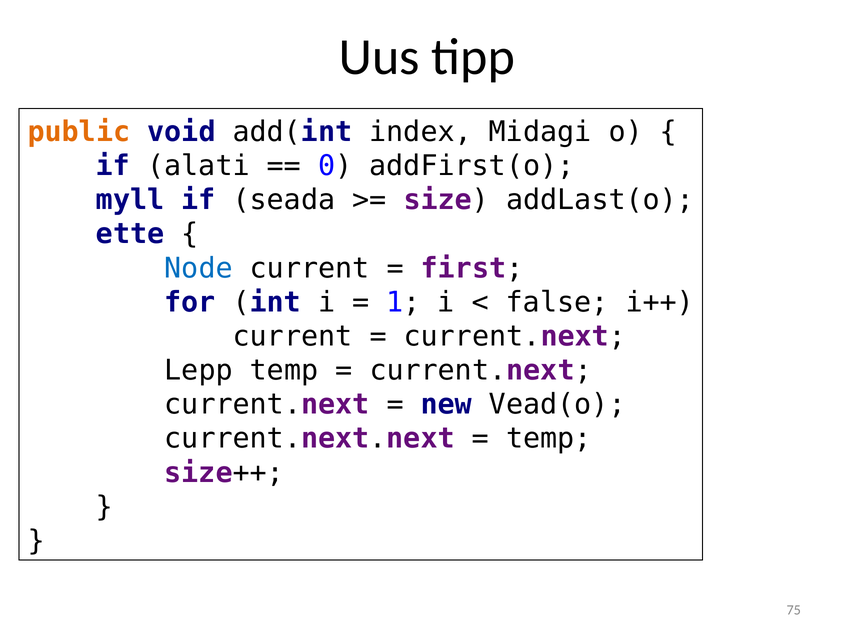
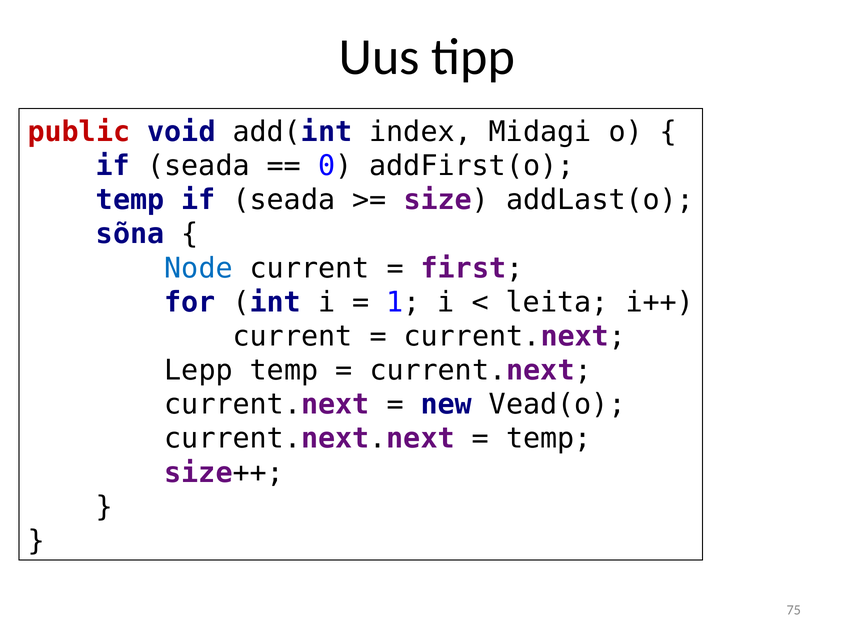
public colour: orange -> red
alati at (198, 166): alati -> seada
myll at (130, 200): myll -> temp
ette: ette -> sõna
false: false -> leita
